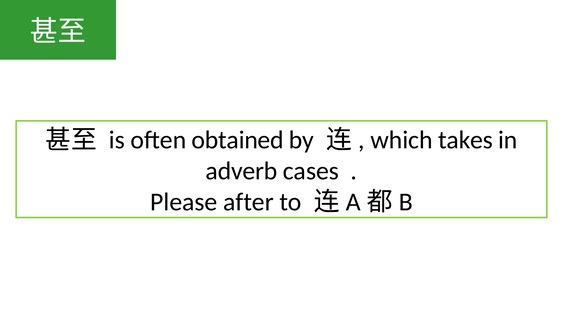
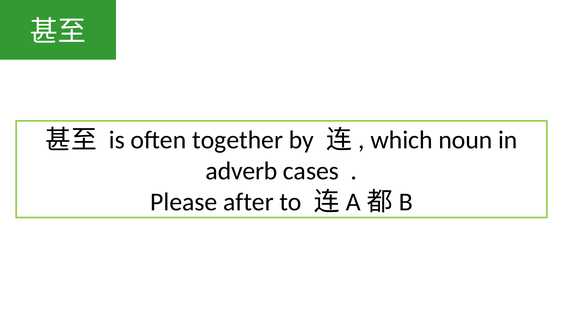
obtained: obtained -> together
takes: takes -> noun
